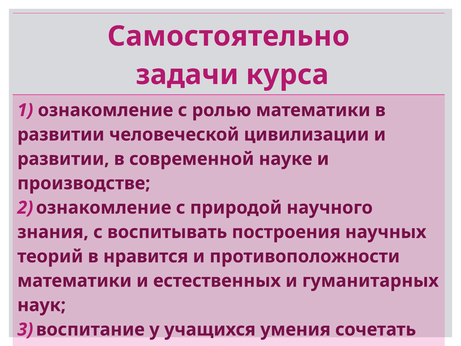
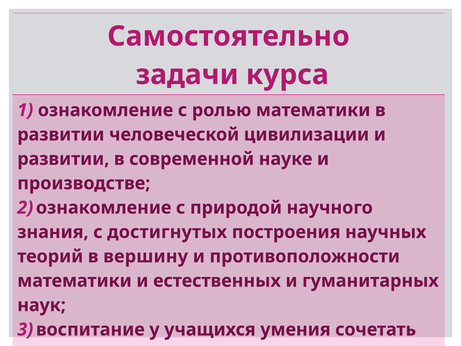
воспитывать: воспитывать -> достигнутых
нравится: нравится -> вершину
